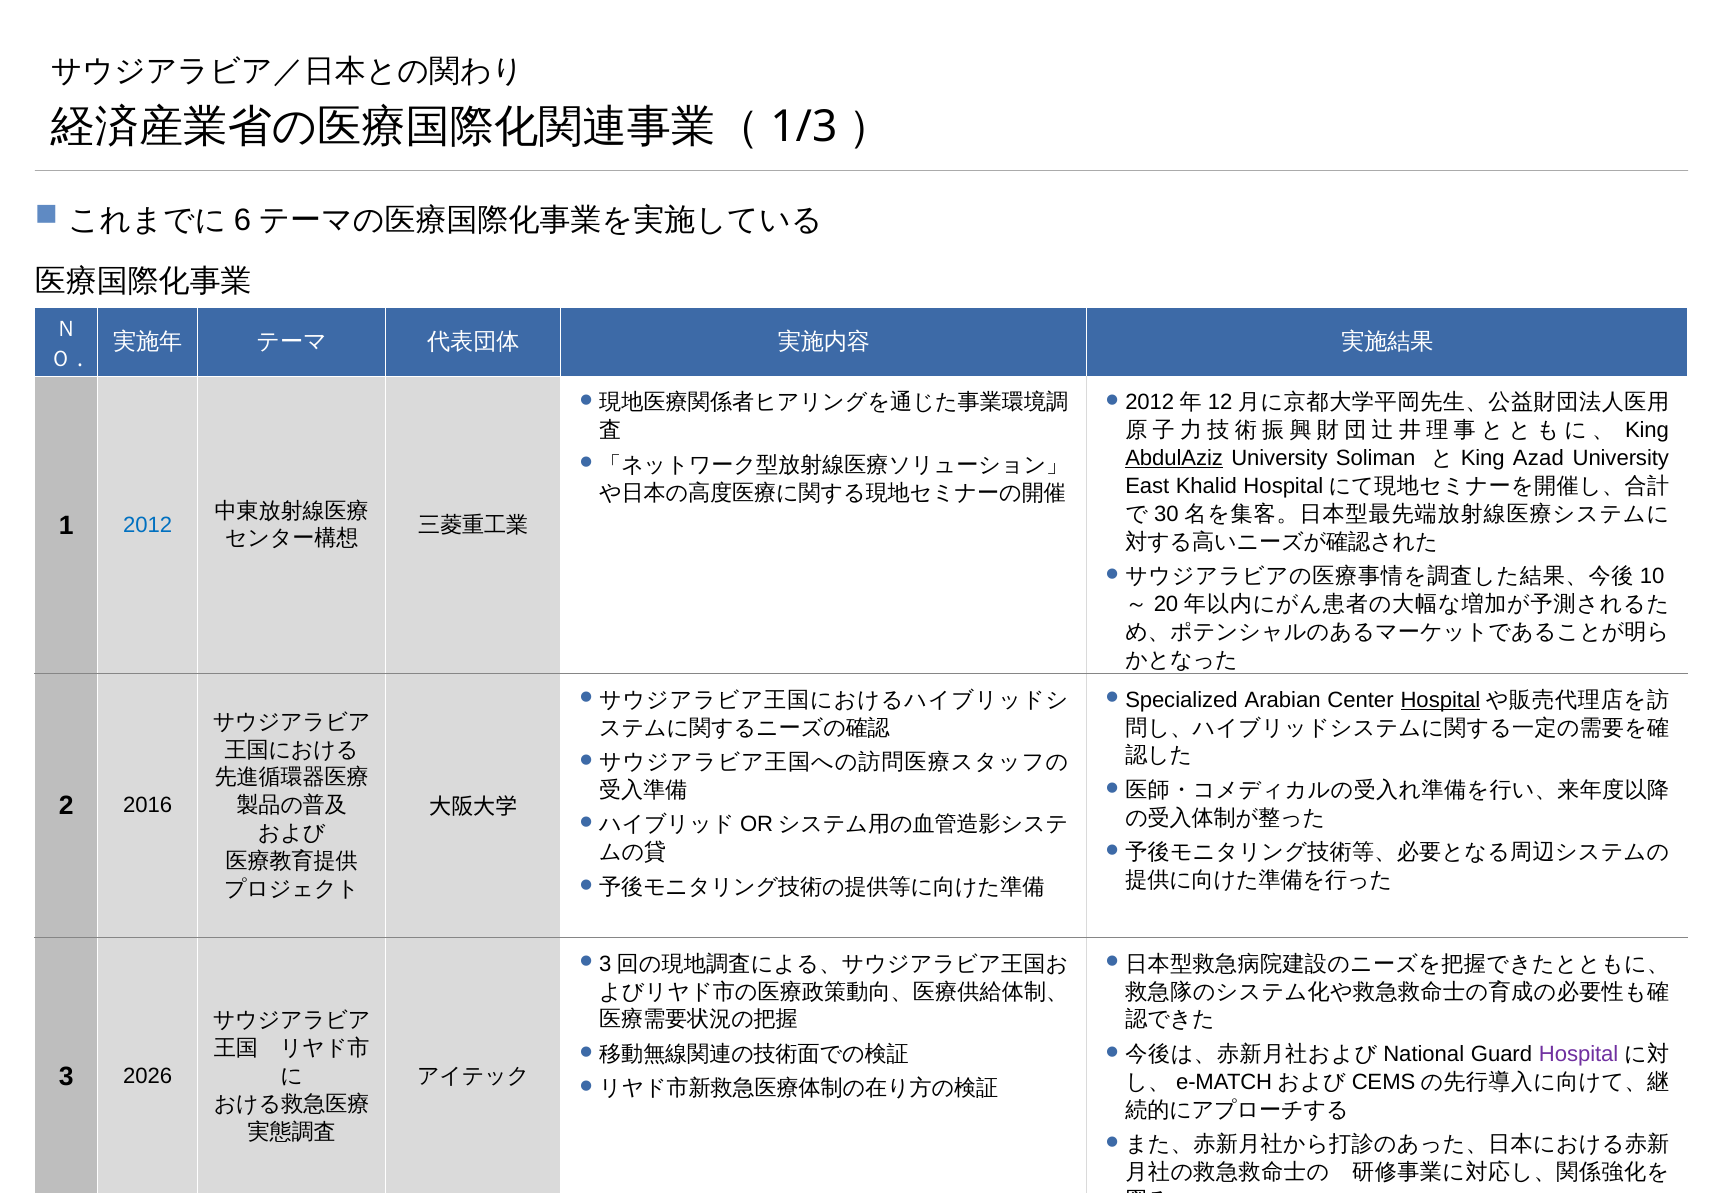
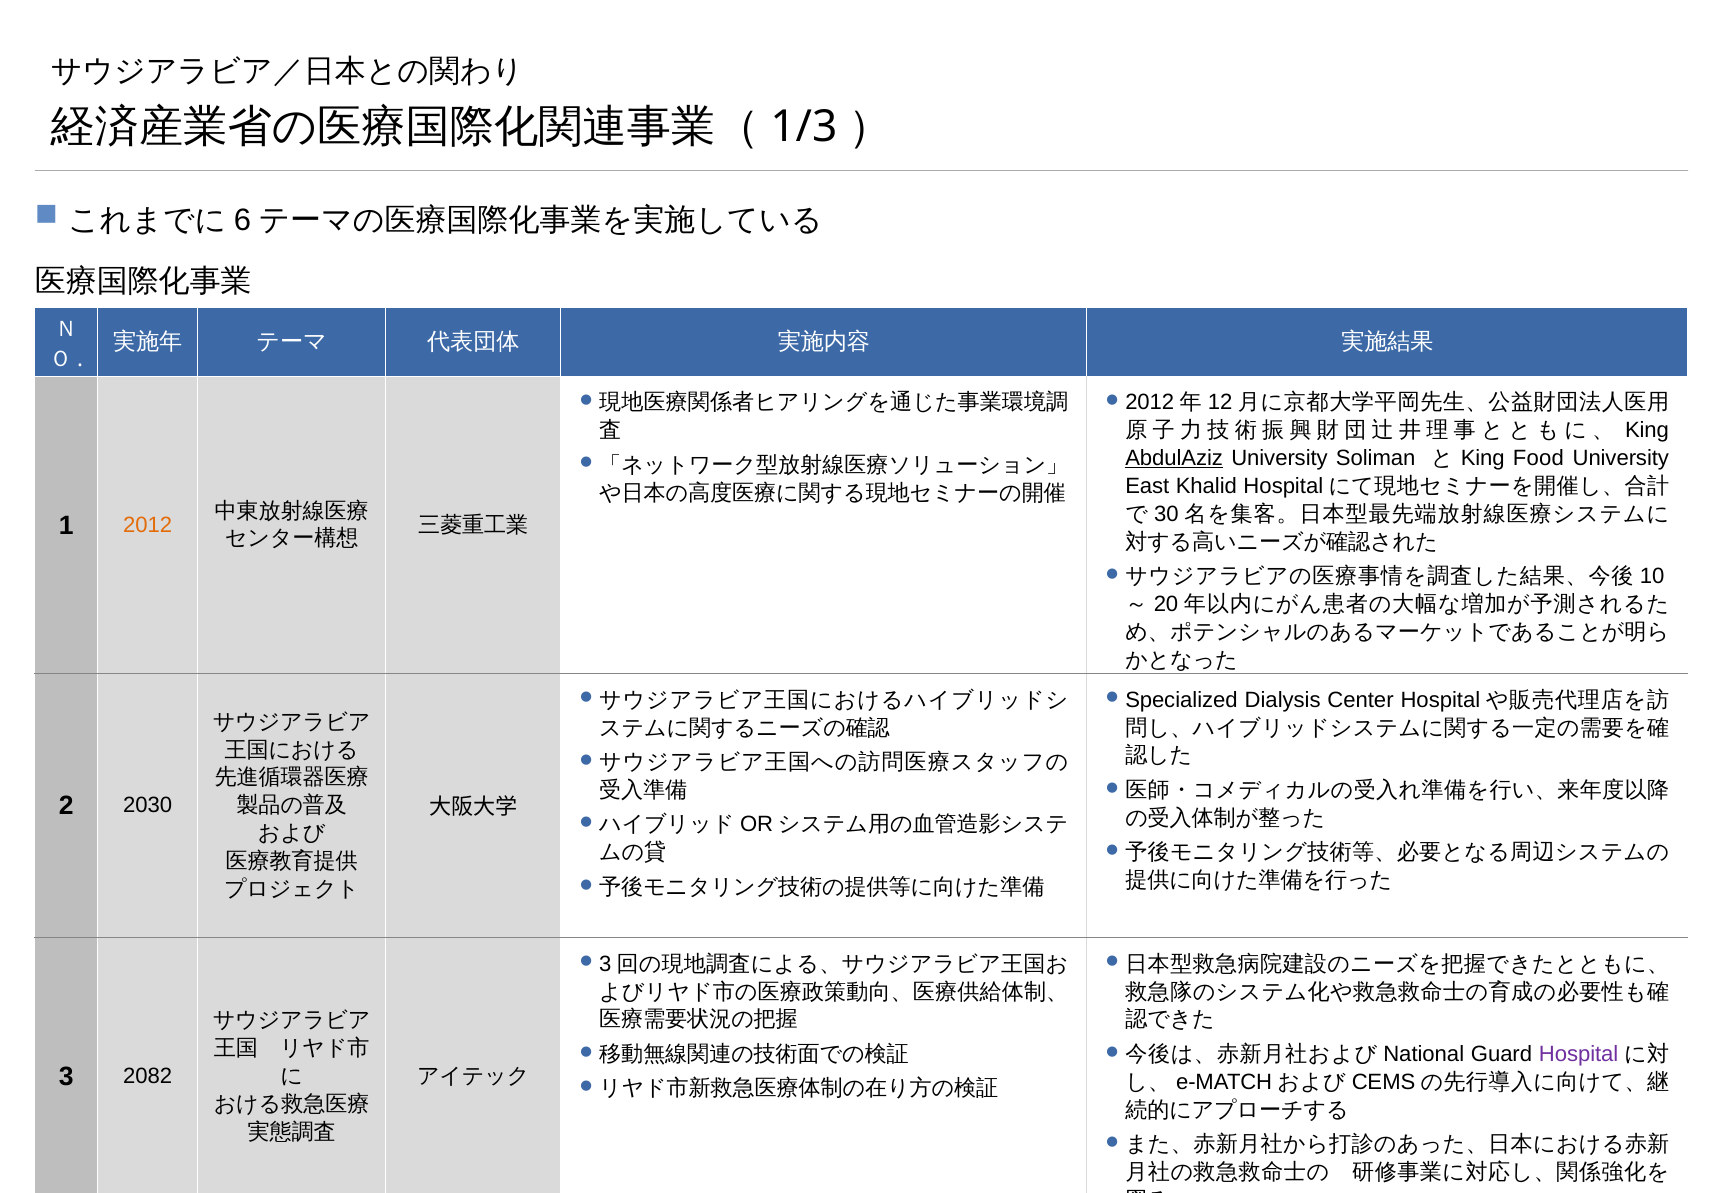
Azad: Azad -> Food
2012 colour: blue -> orange
Arabian: Arabian -> Dialysis
Hospital at (1440, 700) underline: present -> none
2016: 2016 -> 2030
2026: 2026 -> 2082
